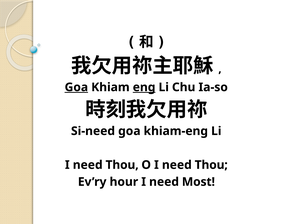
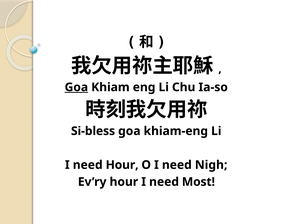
eng underline: present -> none
Si-need: Si-need -> Si-bless
Thou at (122, 165): Thou -> Hour
O I need Thou: Thou -> Nigh
